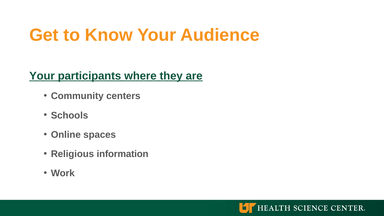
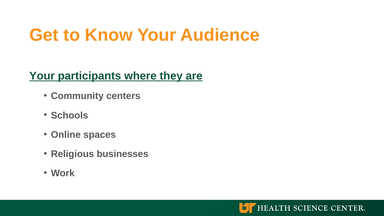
information: information -> businesses
